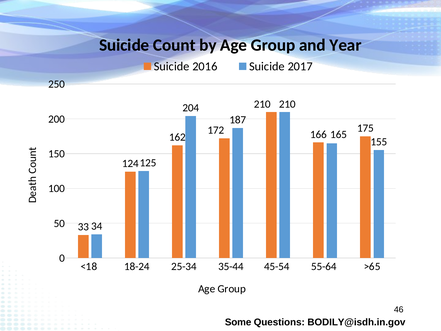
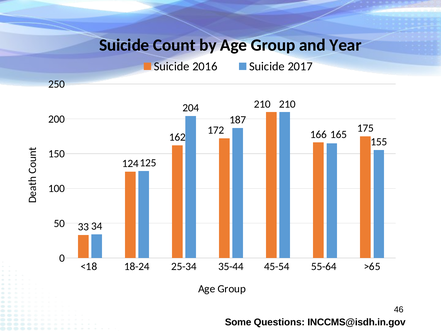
BODILY@isdh.in.gov: BODILY@isdh.in.gov -> INCCMS@isdh.in.gov
